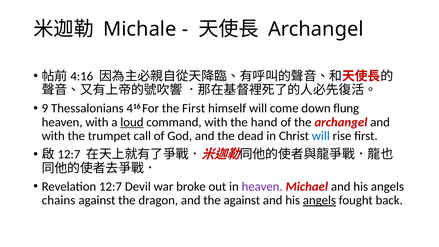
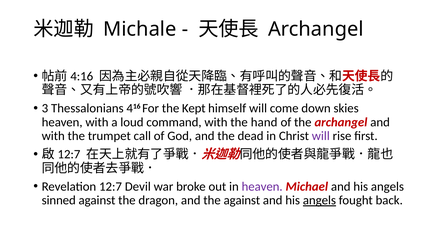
9: 9 -> 3
the First: First -> Kept
flung: flung -> skies
loud underline: present -> none
will at (321, 136) colour: blue -> purple
chains: chains -> sinned
